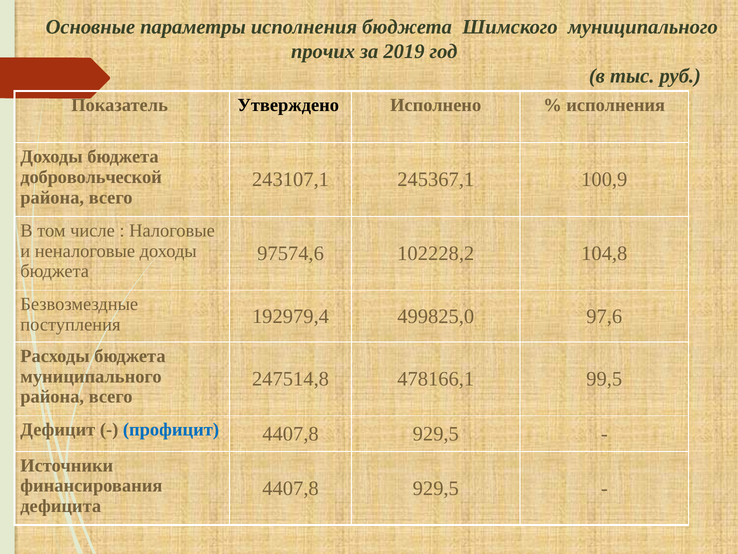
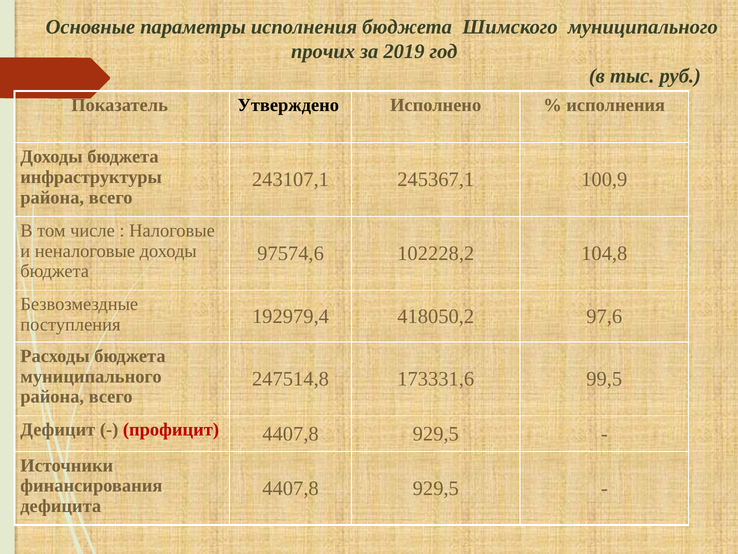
добровольческой: добровольческой -> инфраструктуры
499825,0: 499825,0 -> 418050,2
478166,1: 478166,1 -> 173331,6
профицит colour: blue -> red
